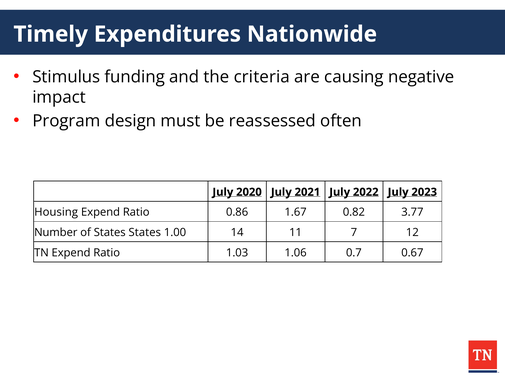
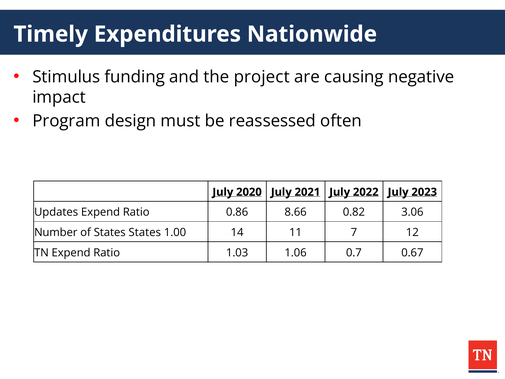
criteria: criteria -> project
Housing: Housing -> Updates
1.67: 1.67 -> 8.66
3.77: 3.77 -> 3.06
